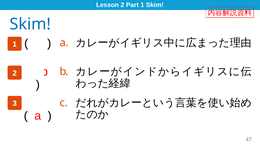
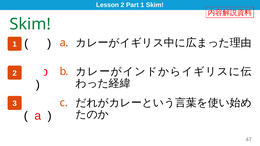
Skim at (30, 24) colour: blue -> green
